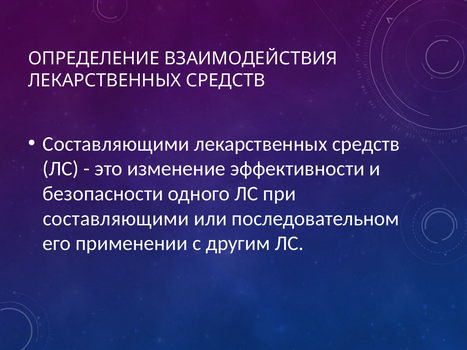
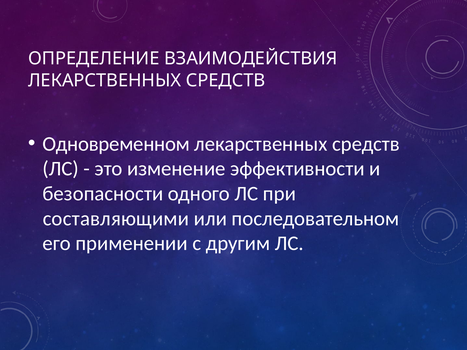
Составляющими at (116, 144): Составляющими -> Одновременном
